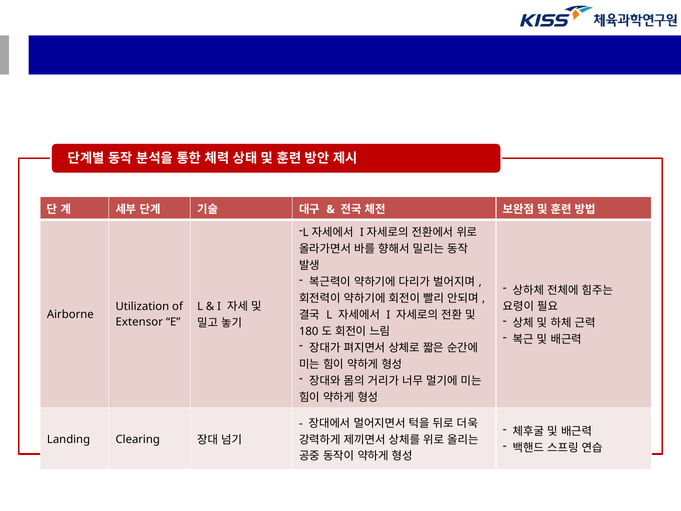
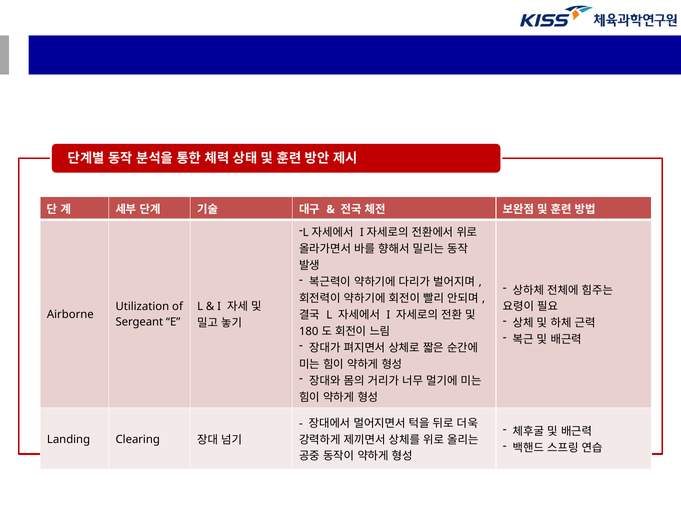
Extensor: Extensor -> Sergeant
